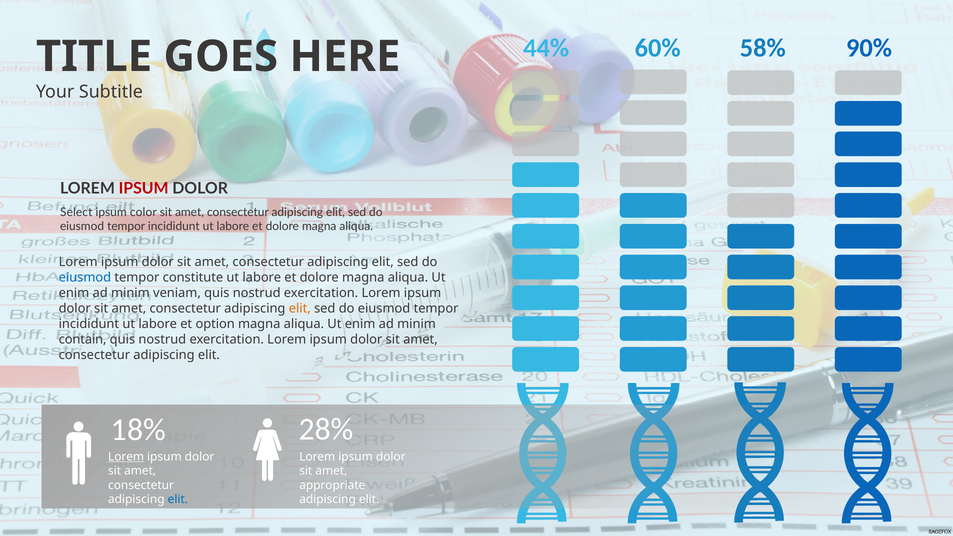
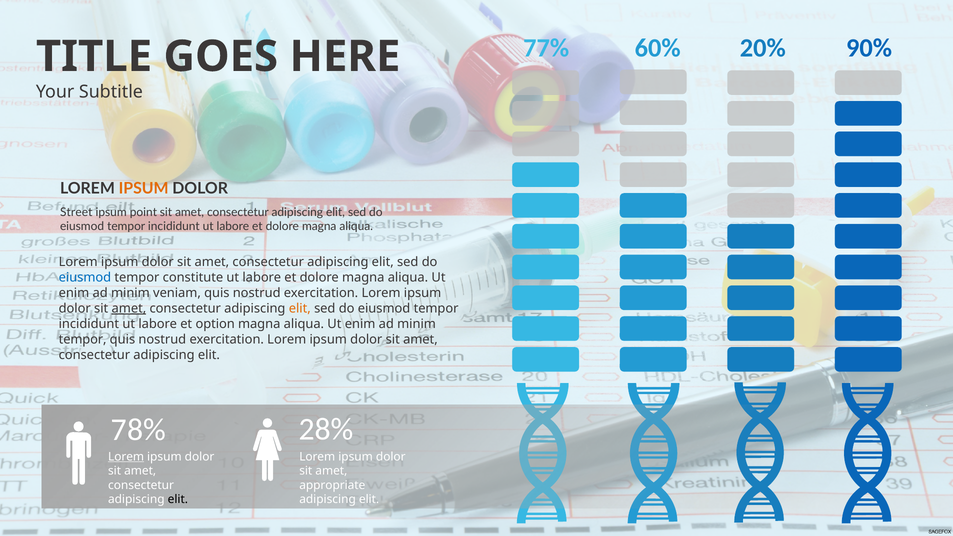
44%: 44% -> 77%
58%: 58% -> 20%
IPSUM at (144, 189) colour: red -> orange
Select: Select -> Street
color: color -> point
amet at (129, 309) underline: none -> present
contain at (83, 340): contain -> tempor
18%: 18% -> 78%
elit at (178, 500) colour: blue -> black
